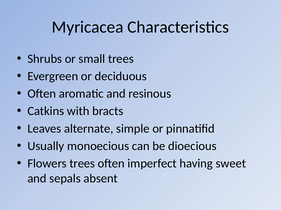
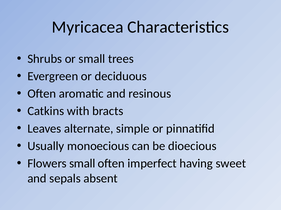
Flowers trees: trees -> small
